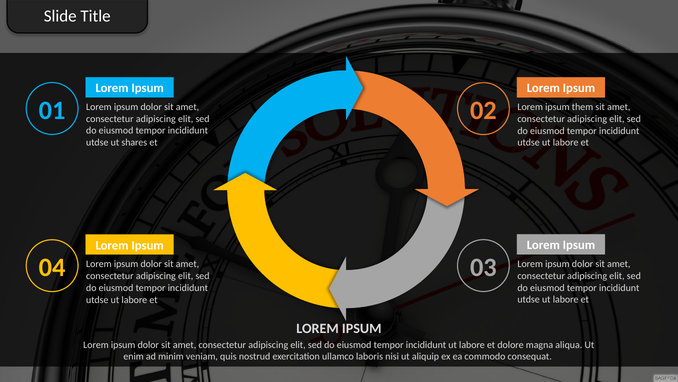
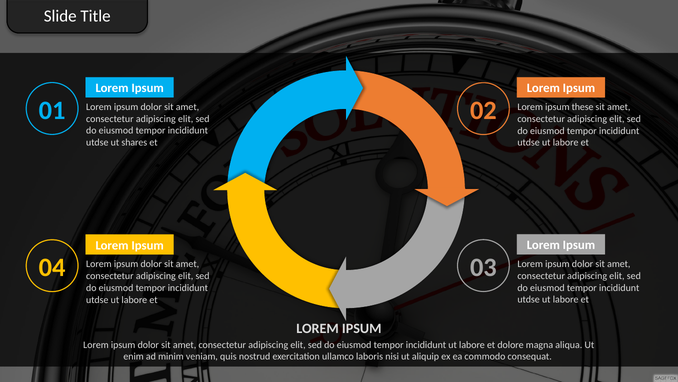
them: them -> these
